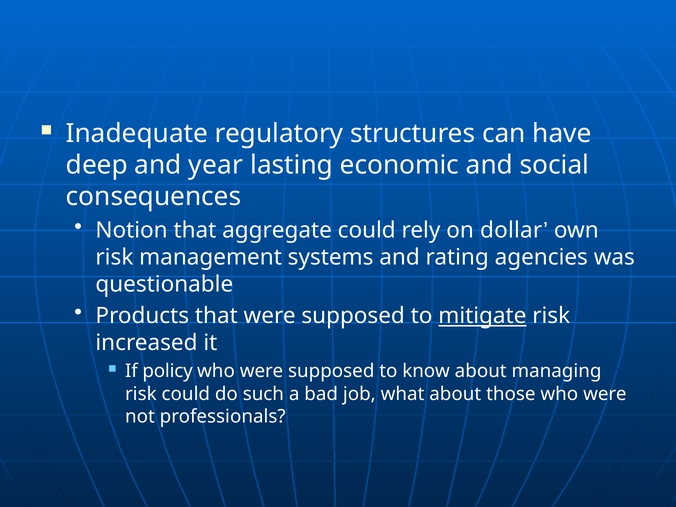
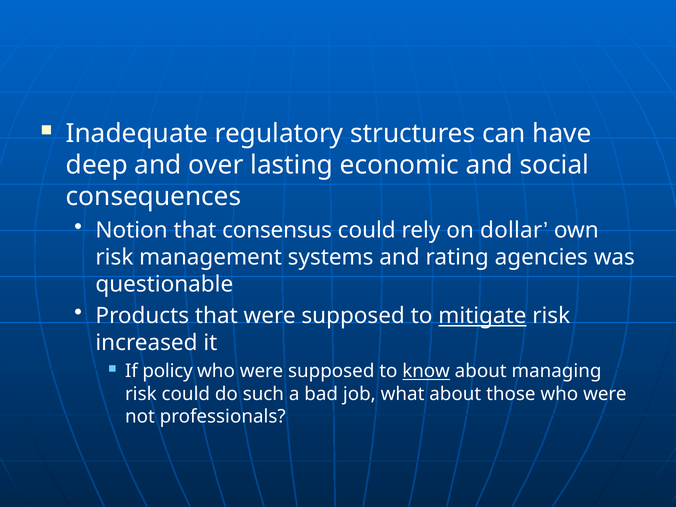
year: year -> over
aggregate: aggregate -> consensus
know underline: none -> present
